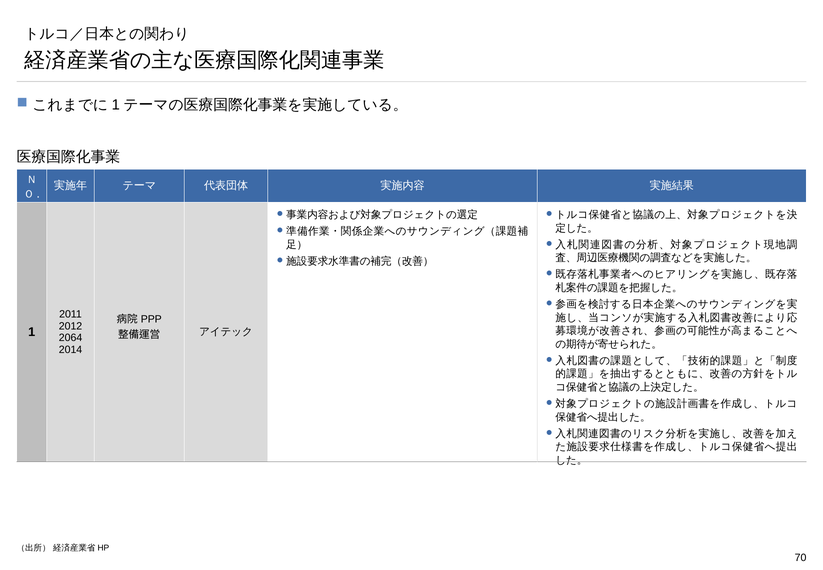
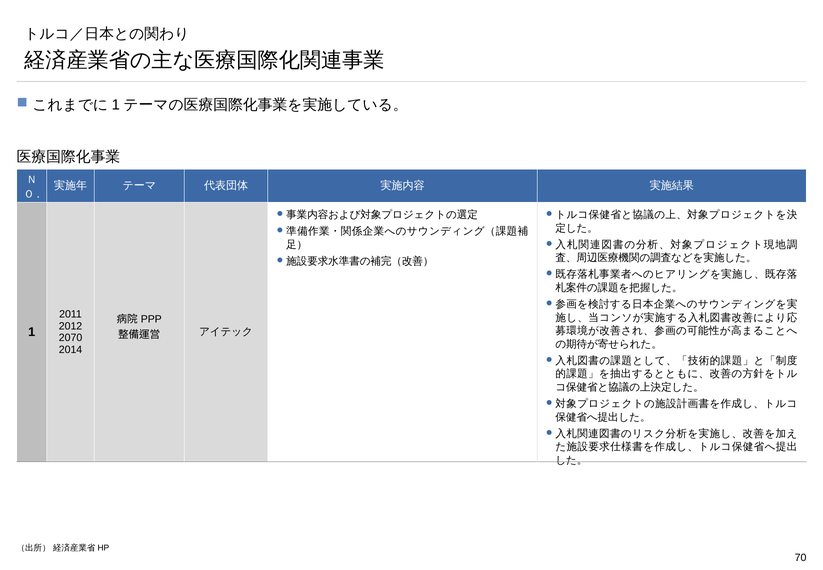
2064: 2064 -> 2070
